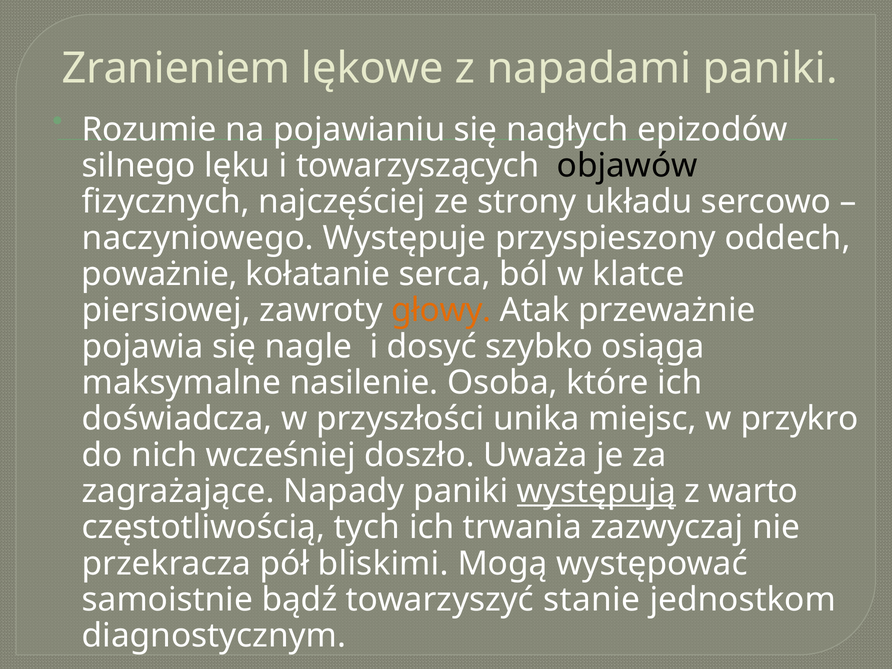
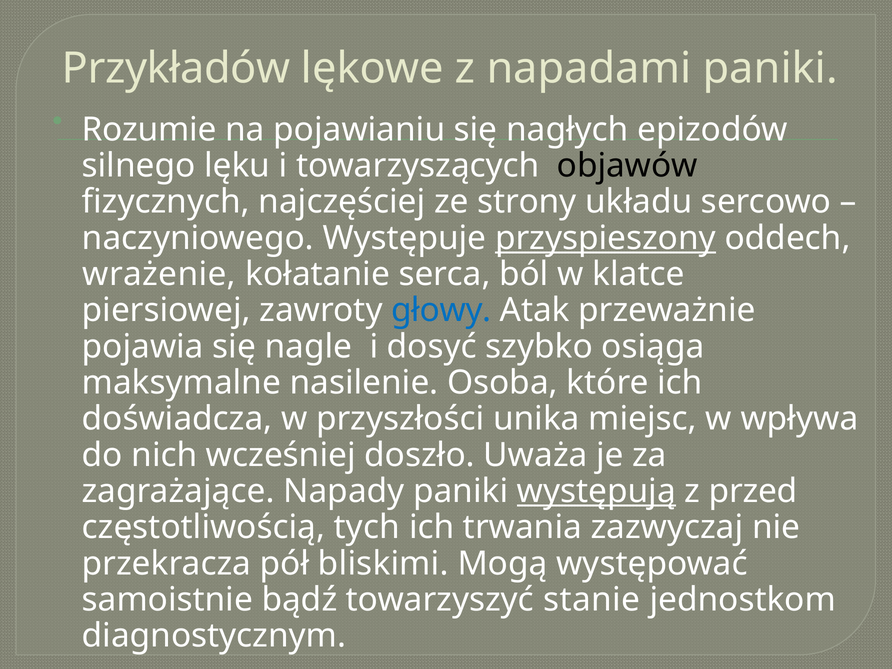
Zranieniem: Zranieniem -> Przykładów
przyspieszony underline: none -> present
poważnie: poważnie -> wrażenie
głowy colour: orange -> blue
przykro: przykro -> wpływa
warto: warto -> przed
